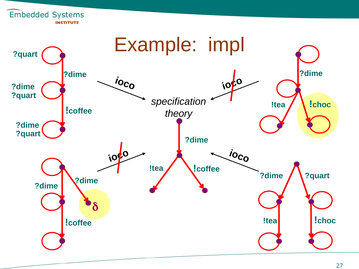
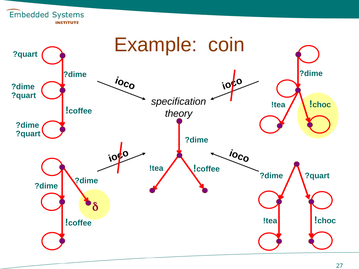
impl: impl -> coin
